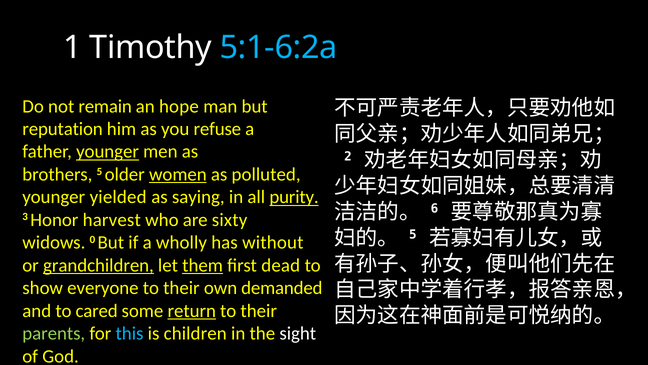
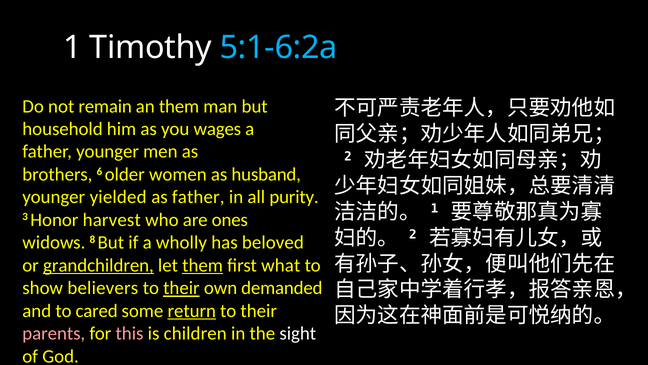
an hope: hope -> them
reputation: reputation -> household
refuse: refuse -> wages
younger at (108, 152) underline: present -> none
brothers 5: 5 -> 6
women underline: present -> none
polluted: polluted -> husband
as saying: saying -> father
purity underline: present -> none
6 at (434, 208): 6 -> 1
sixty: sixty -> ones
5 at (413, 234): 5 -> 2
0: 0 -> 8
without: without -> beloved
dead: dead -> what
everyone: everyone -> believers
their at (181, 288) underline: none -> present
parents colour: light green -> pink
this colour: light blue -> pink
